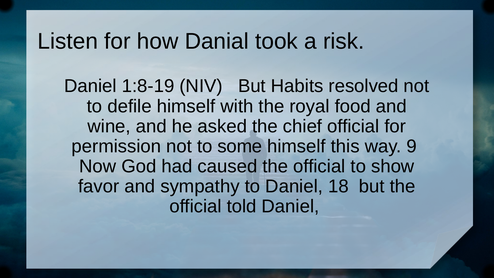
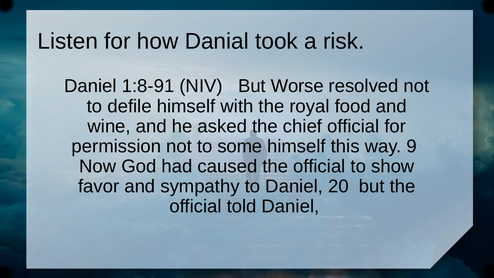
1:8-19: 1:8-19 -> 1:8-91
Habits: Habits -> Worse
18: 18 -> 20
